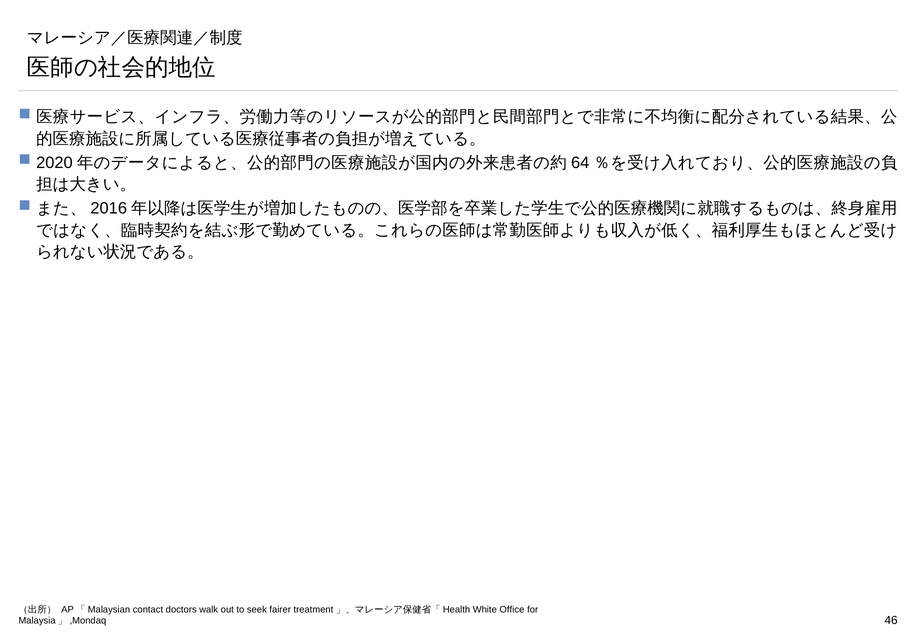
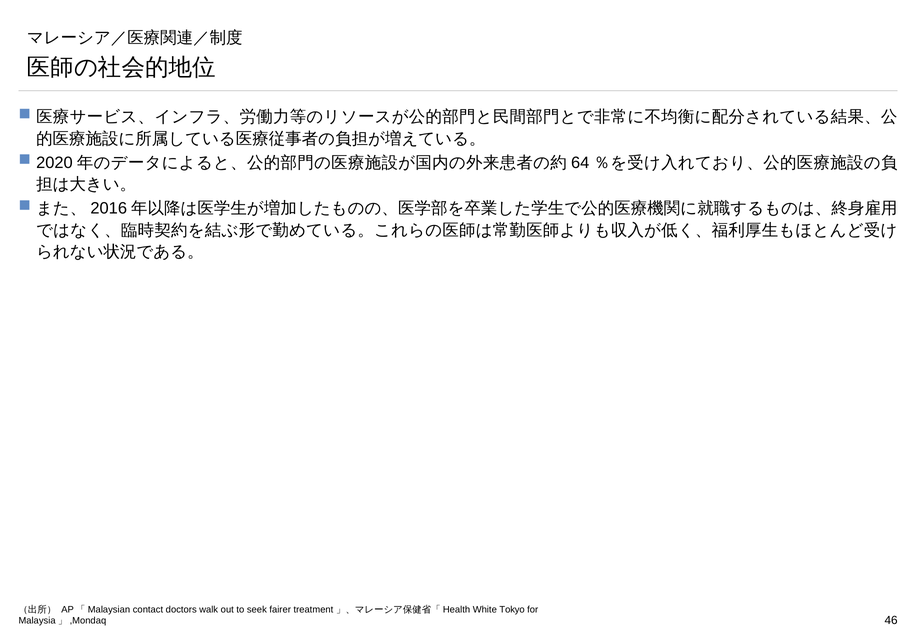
Office: Office -> Tokyo
